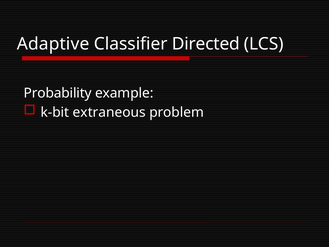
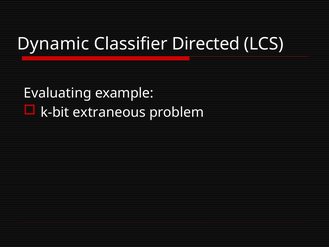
Adaptive: Adaptive -> Dynamic
Probability: Probability -> Evaluating
